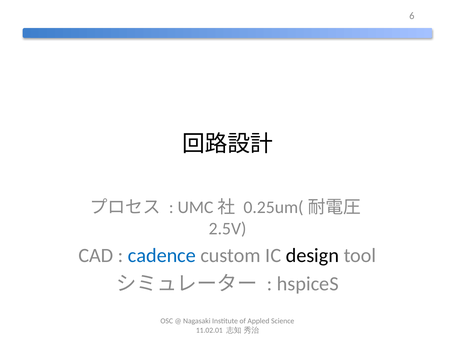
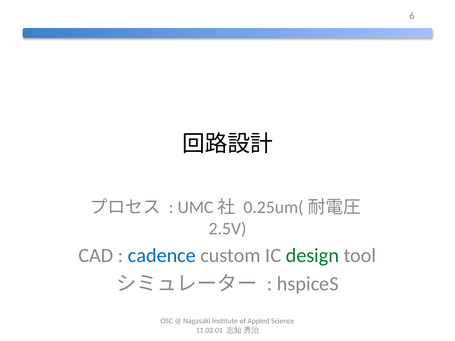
design colour: black -> green
